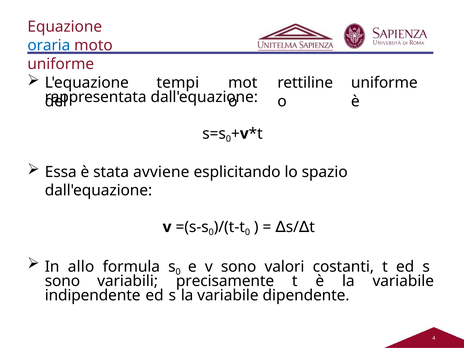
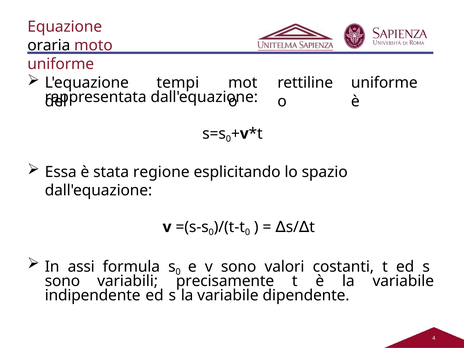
oraria colour: blue -> black
avviene: avviene -> regione
allo: allo -> assi
